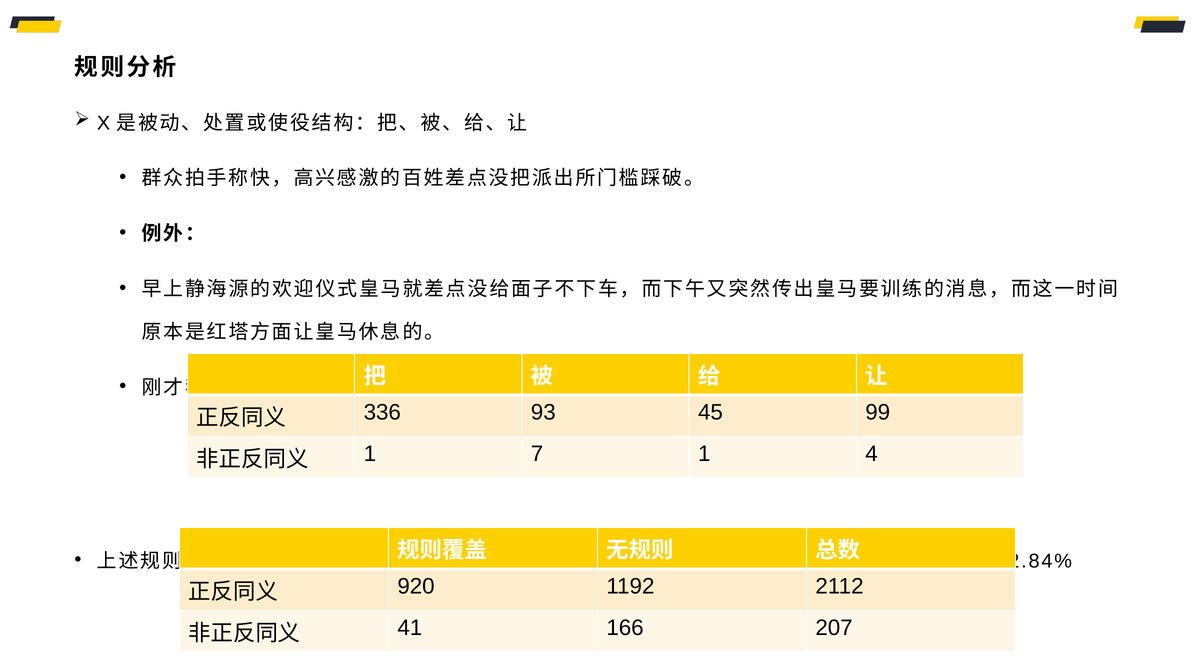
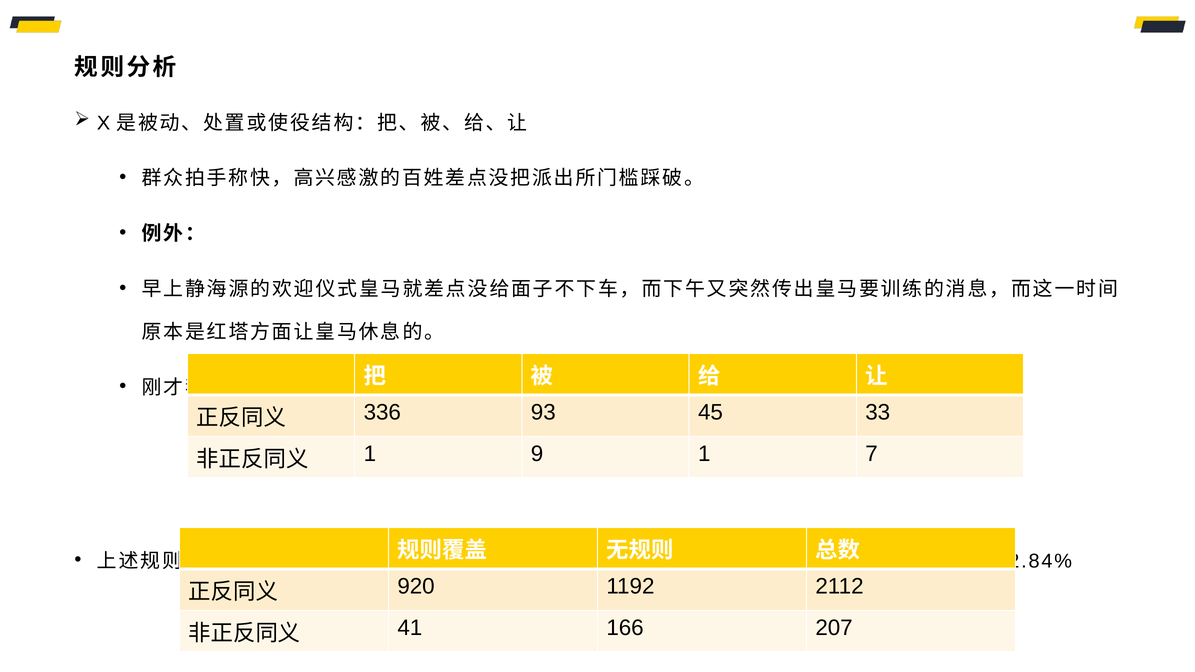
99: 99 -> 33
7: 7 -> 9
4: 4 -> 7
